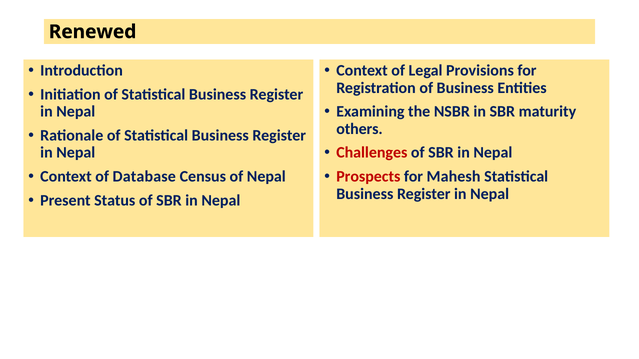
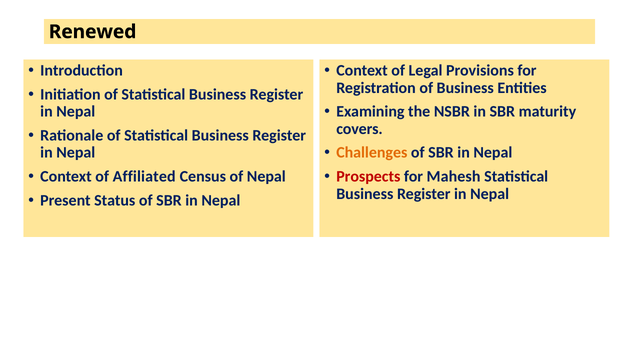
others: others -> covers
Challenges colour: red -> orange
Database: Database -> Affiliated
